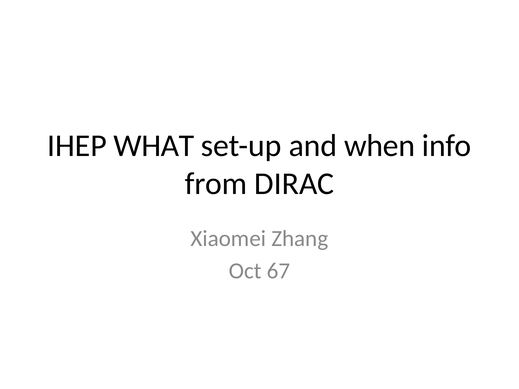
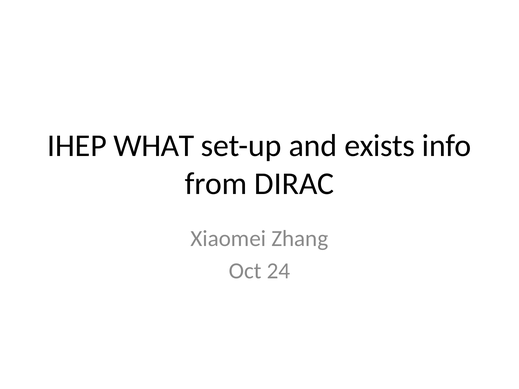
when: when -> exists
67: 67 -> 24
